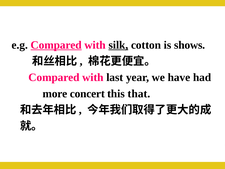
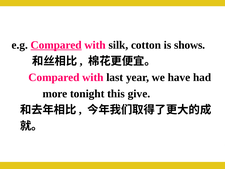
silk underline: present -> none
concert: concert -> tonight
that: that -> give
